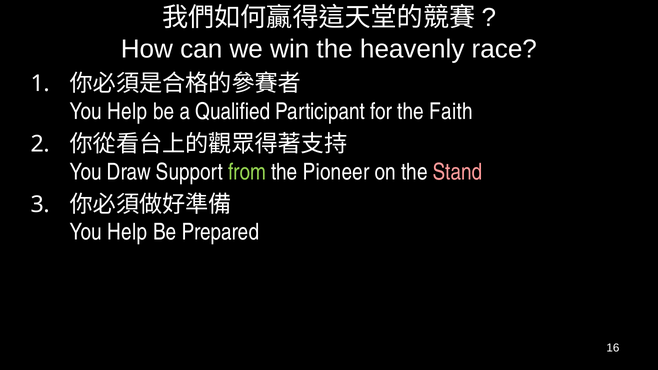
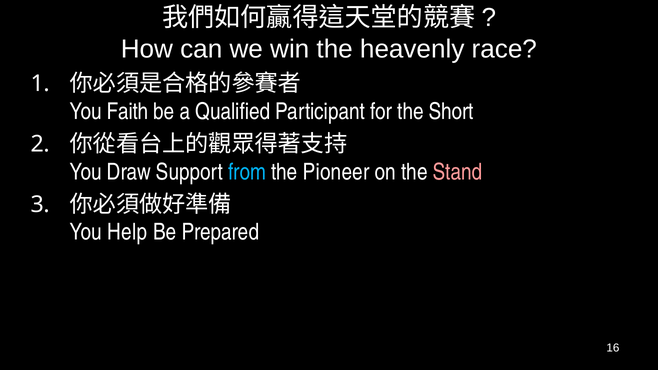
Help at (127, 112): Help -> Faith
Faith: Faith -> Short
from colour: light green -> light blue
